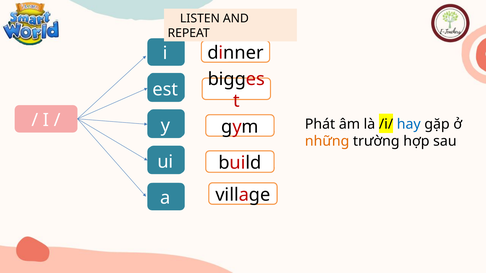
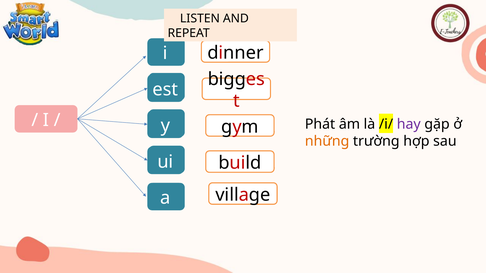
hay colour: blue -> purple
